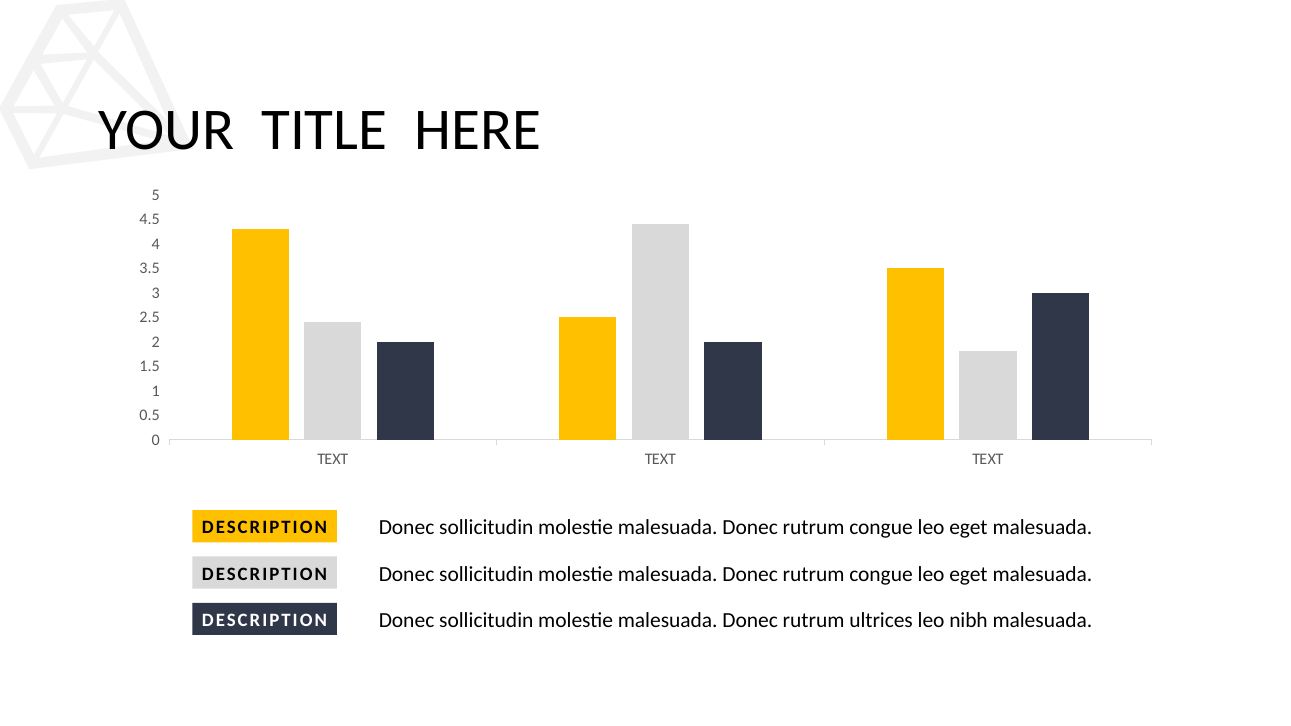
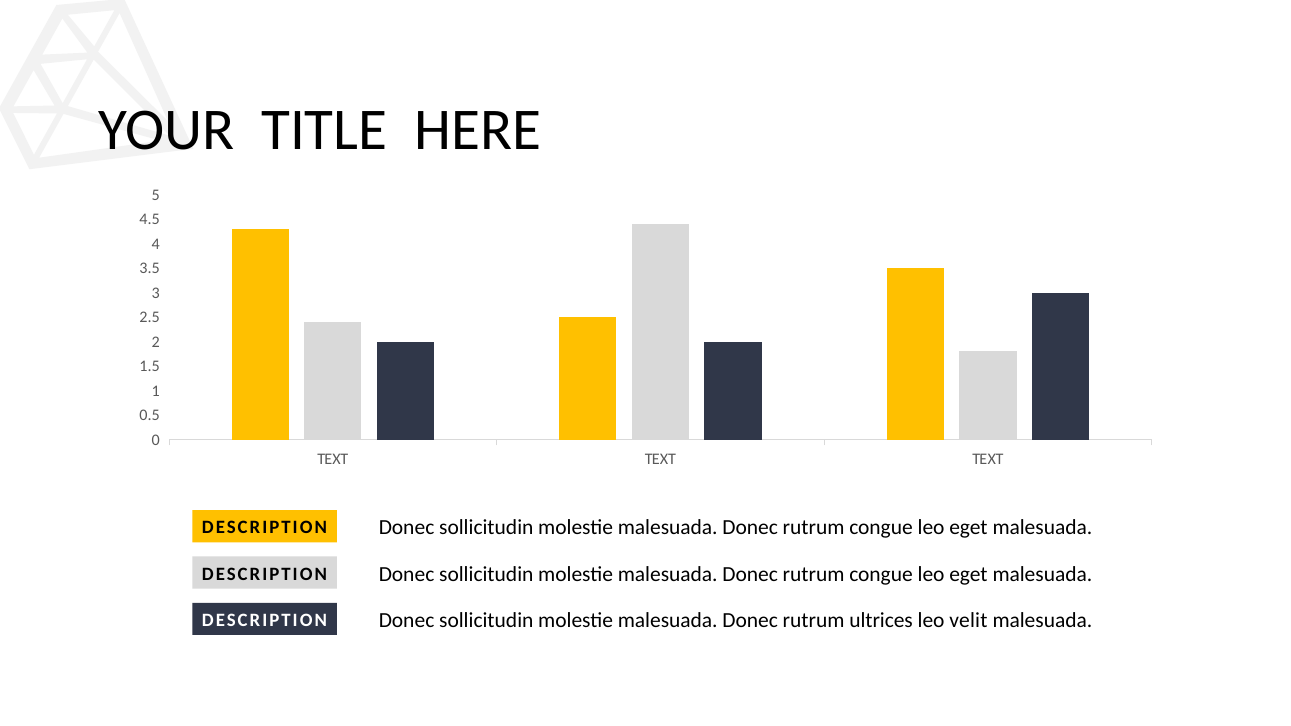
nibh: nibh -> velit
